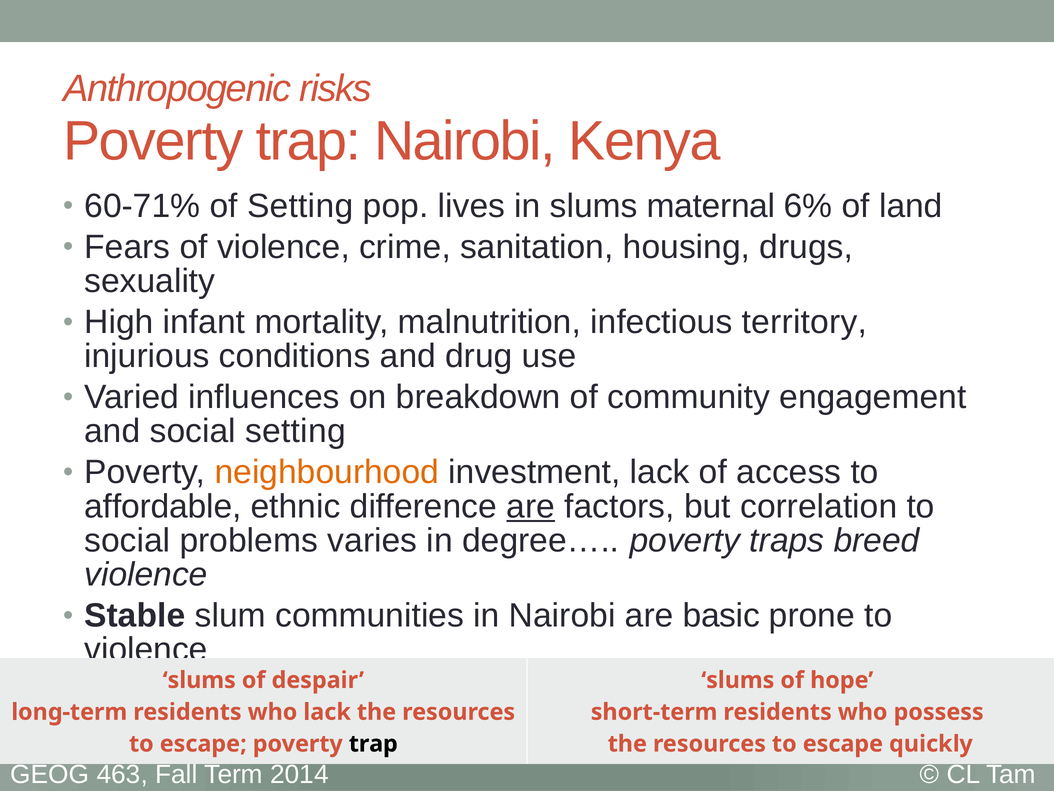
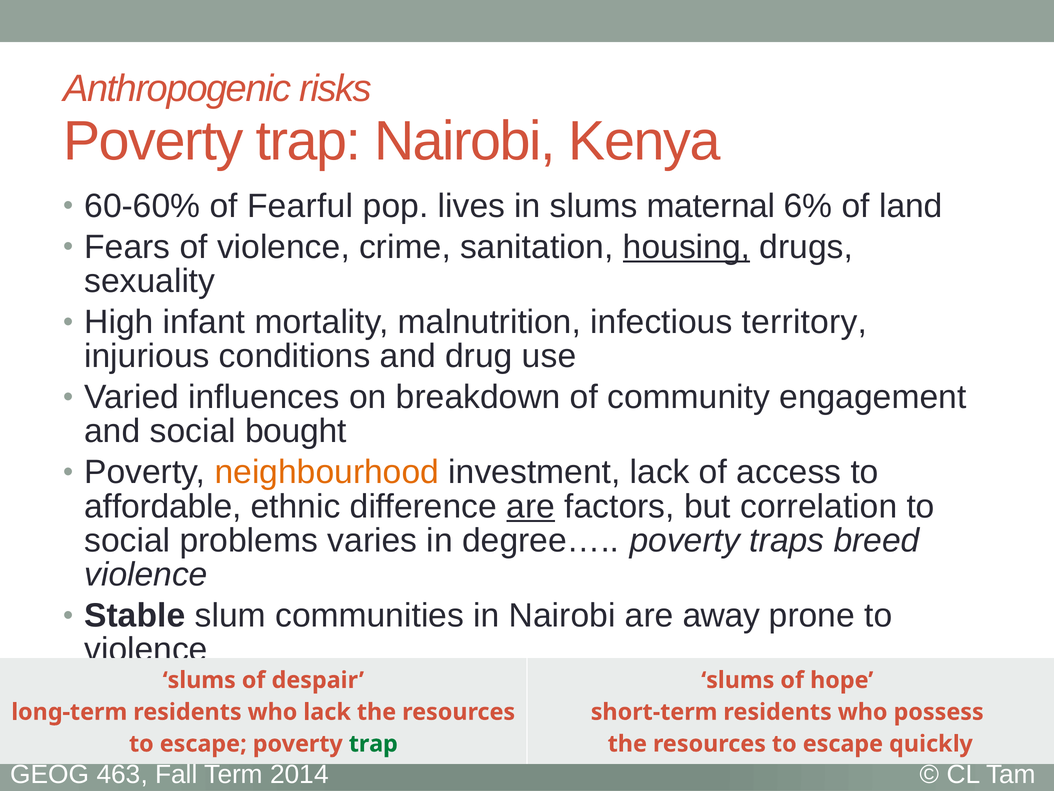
60-71%: 60-71% -> 60-60%
of Setting: Setting -> Fearful
housing underline: none -> present
social setting: setting -> bought
basic: basic -> away
trap at (373, 743) colour: black -> green
